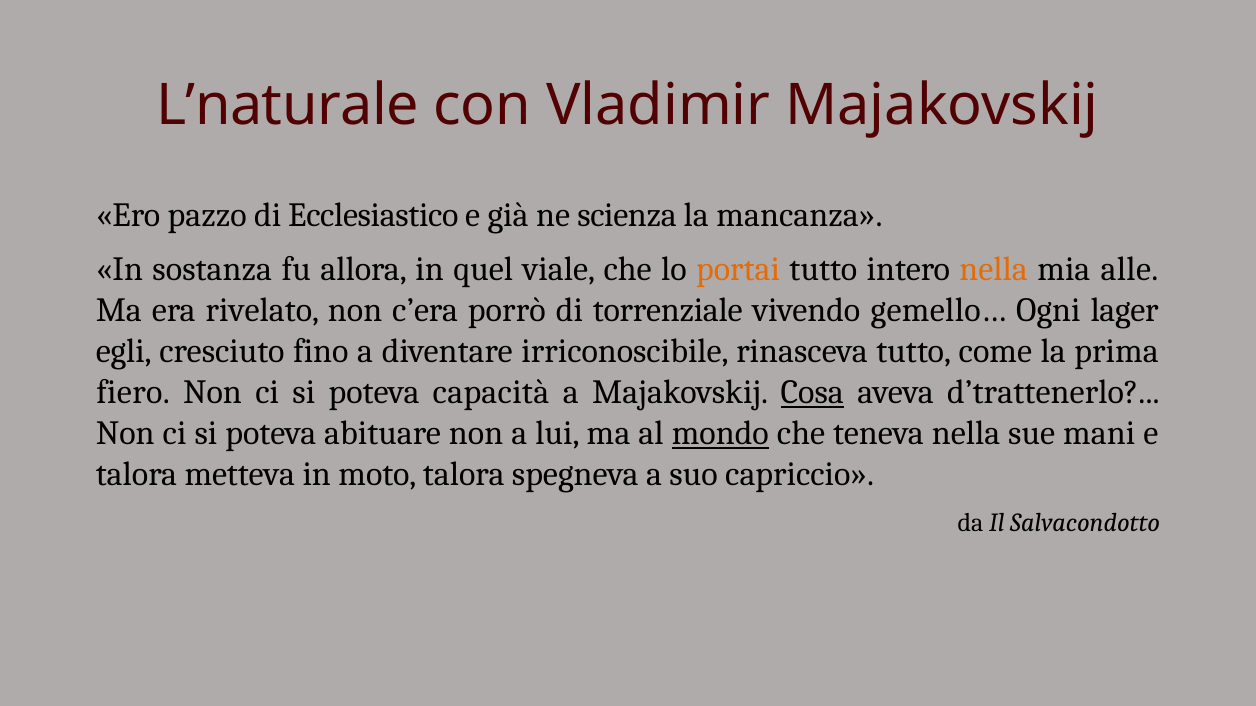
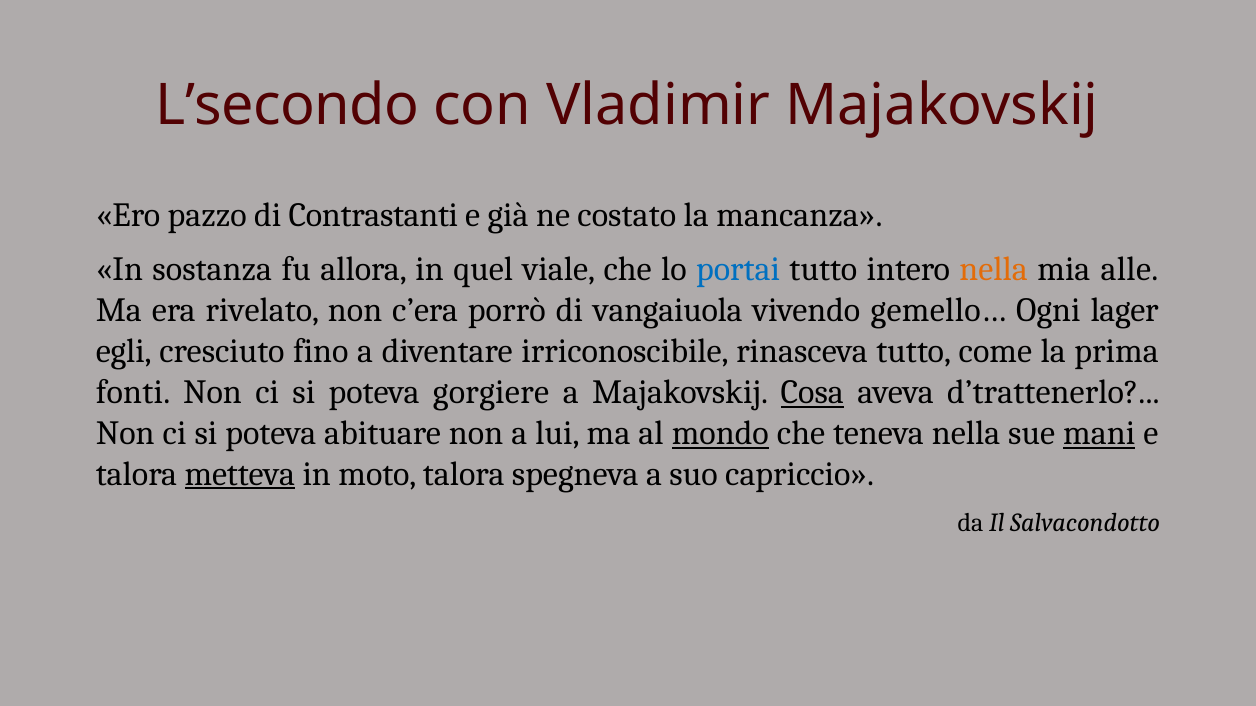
L’naturale: L’naturale -> L’secondo
Ecclesiastico: Ecclesiastico -> Contrastanti
scienza: scienza -> costato
portai colour: orange -> blue
torrenziale: torrenziale -> vangaiuola
fiero: fiero -> fonti
capacità: capacità -> gorgiere
mani underline: none -> present
metteva underline: none -> present
